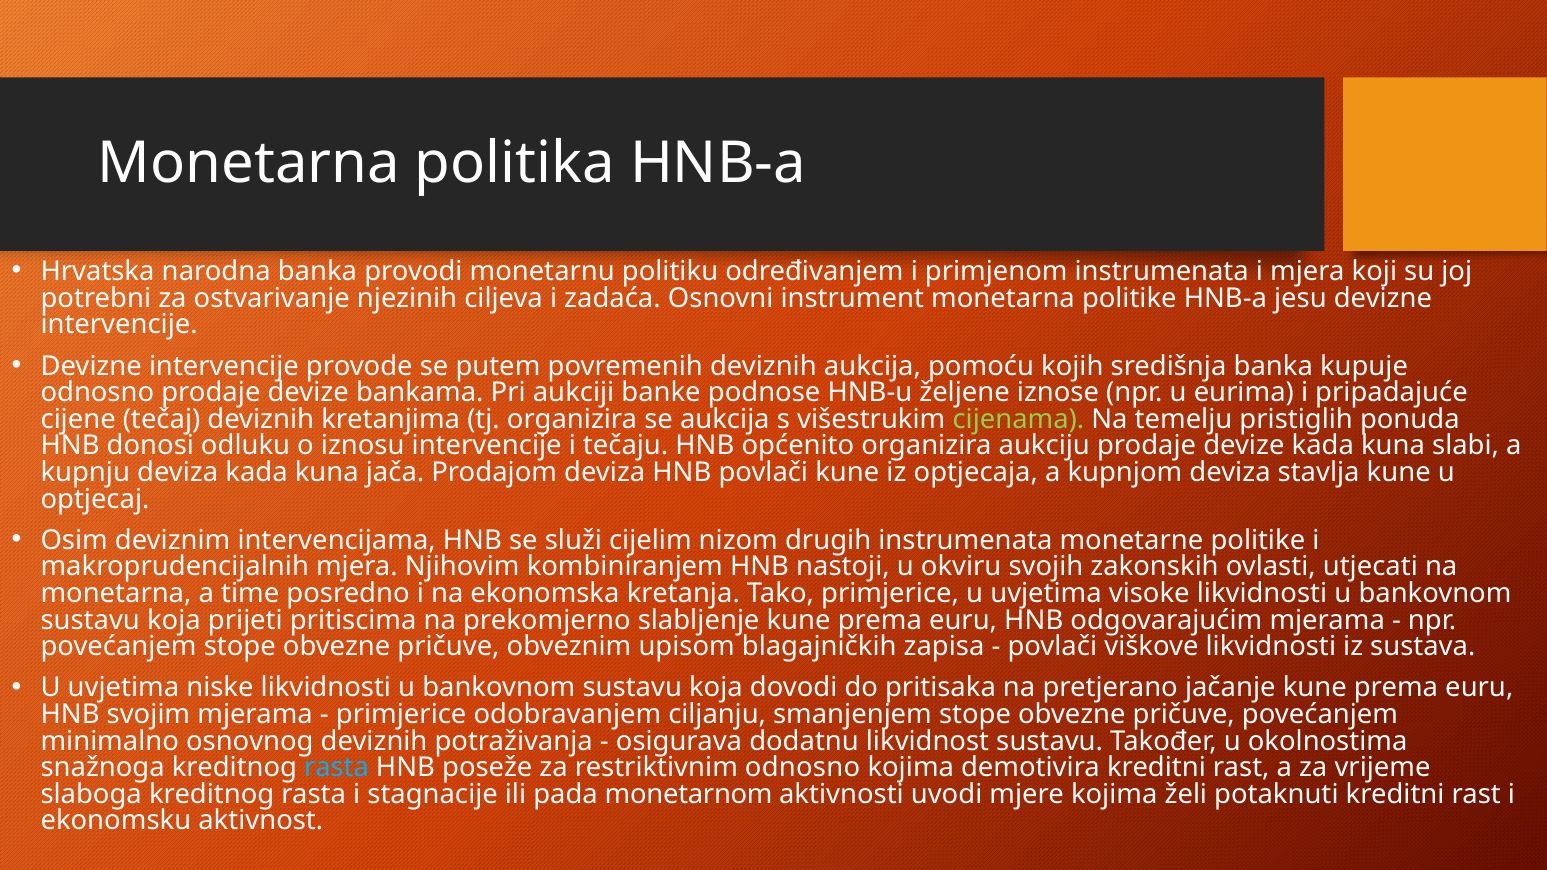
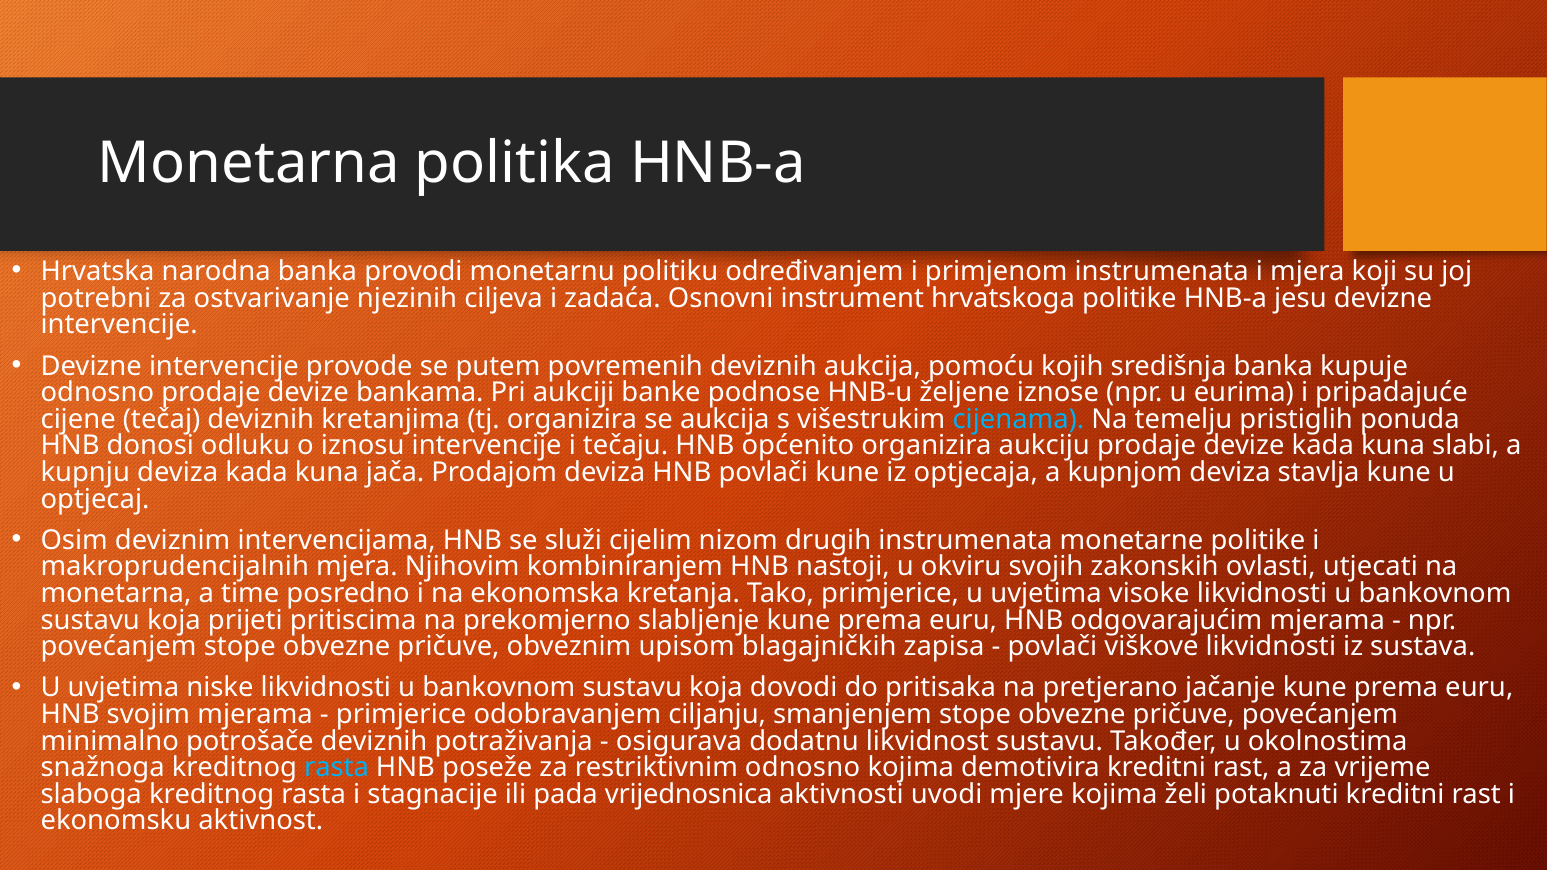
instrument monetarna: monetarna -> hrvatskoga
cijenama colour: light green -> light blue
osnovnog: osnovnog -> potrošače
monetarnom: monetarnom -> vrijednosnica
